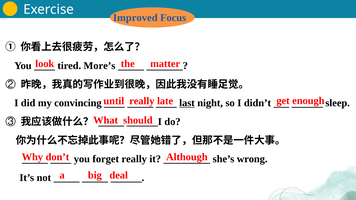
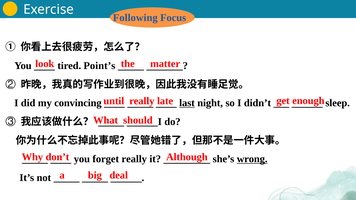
Improved: Improved -> Following
More’s: More’s -> Point’s
wrong underline: none -> present
